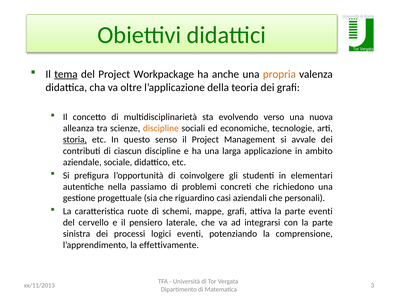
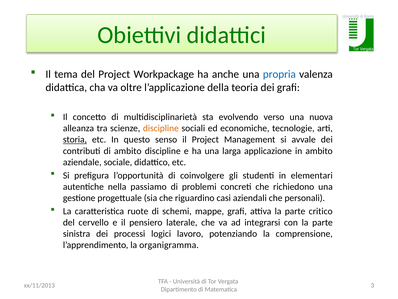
tema underline: present -> none
propria colour: orange -> blue
di ciascun: ciascun -> ambito
parte eventi: eventi -> critico
logici eventi: eventi -> lavoro
effettivamente: effettivamente -> organigramma
